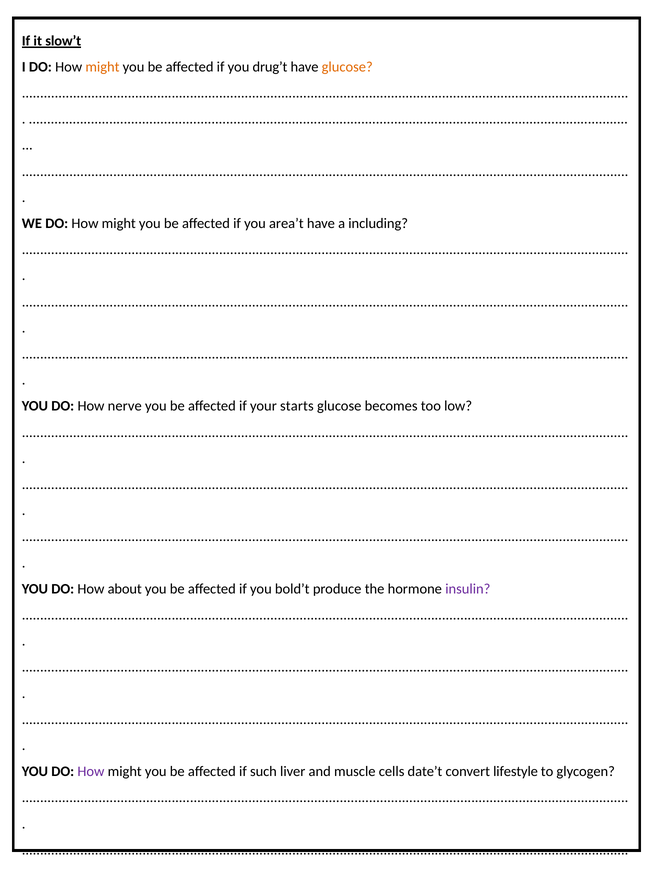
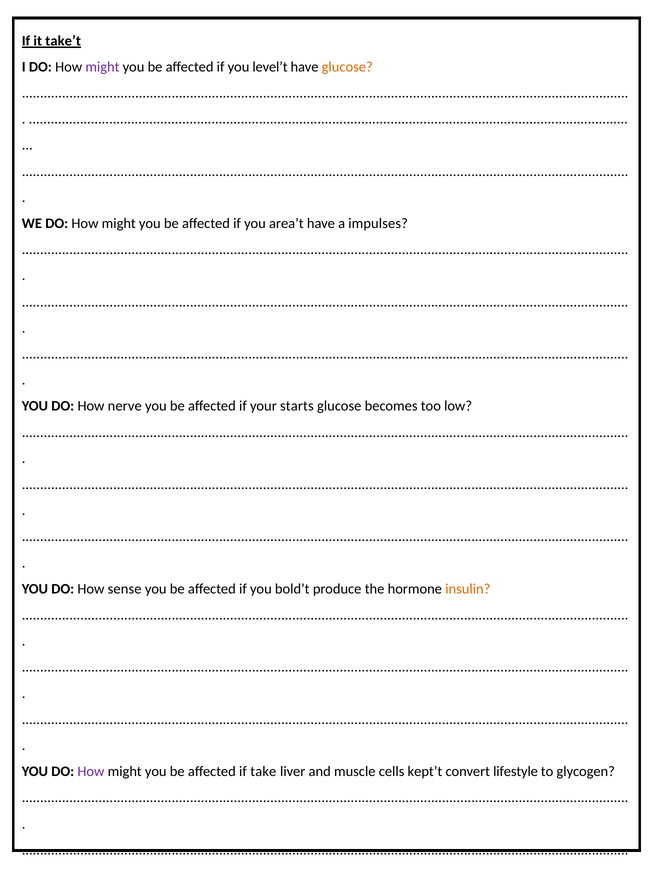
slow’t: slow’t -> take’t
might at (102, 67) colour: orange -> purple
drug’t: drug’t -> level’t
including: including -> impulses
about: about -> sense
insulin colour: purple -> orange
such: such -> take
date’t: date’t -> kept’t
